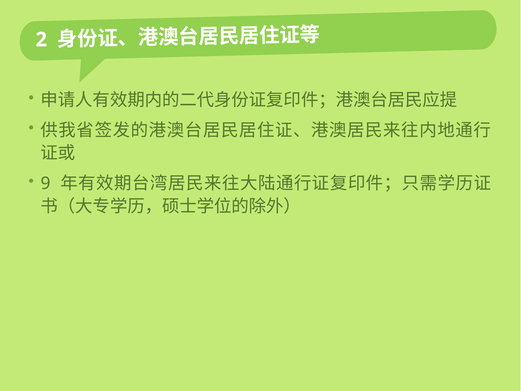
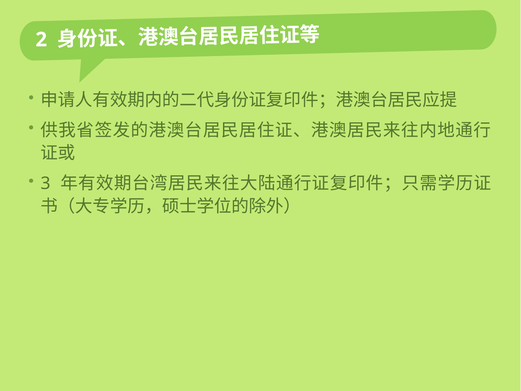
9: 9 -> 3
